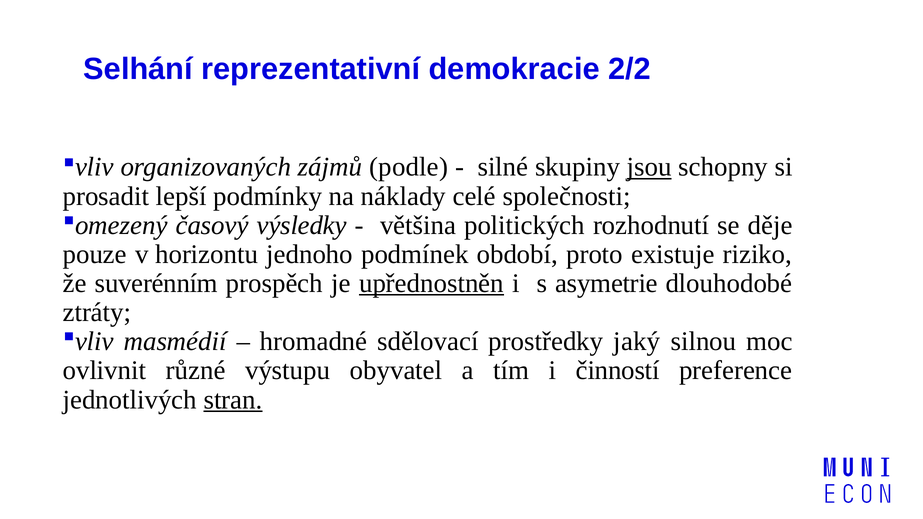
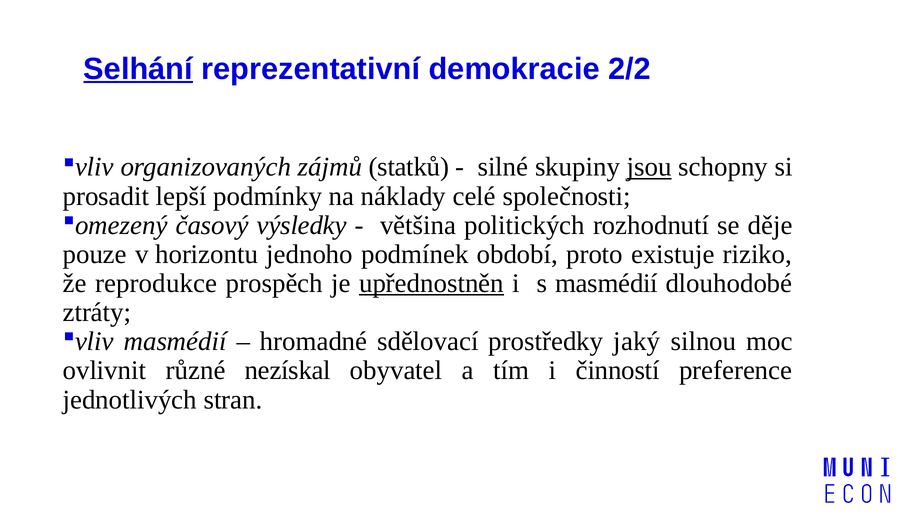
Selhání underline: none -> present
podle: podle -> statků
suverénním: suverénním -> reprodukce
s asymetrie: asymetrie -> masmédií
výstupu: výstupu -> nezískal
stran underline: present -> none
